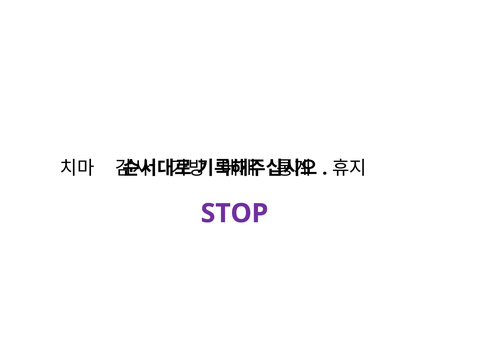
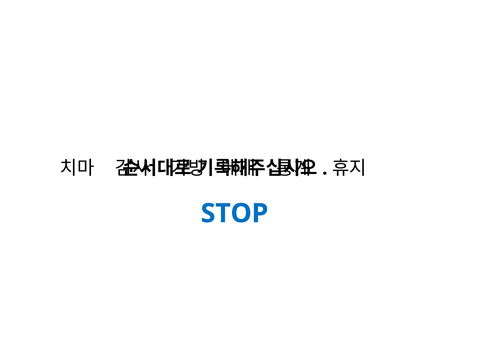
STOP colour: purple -> blue
